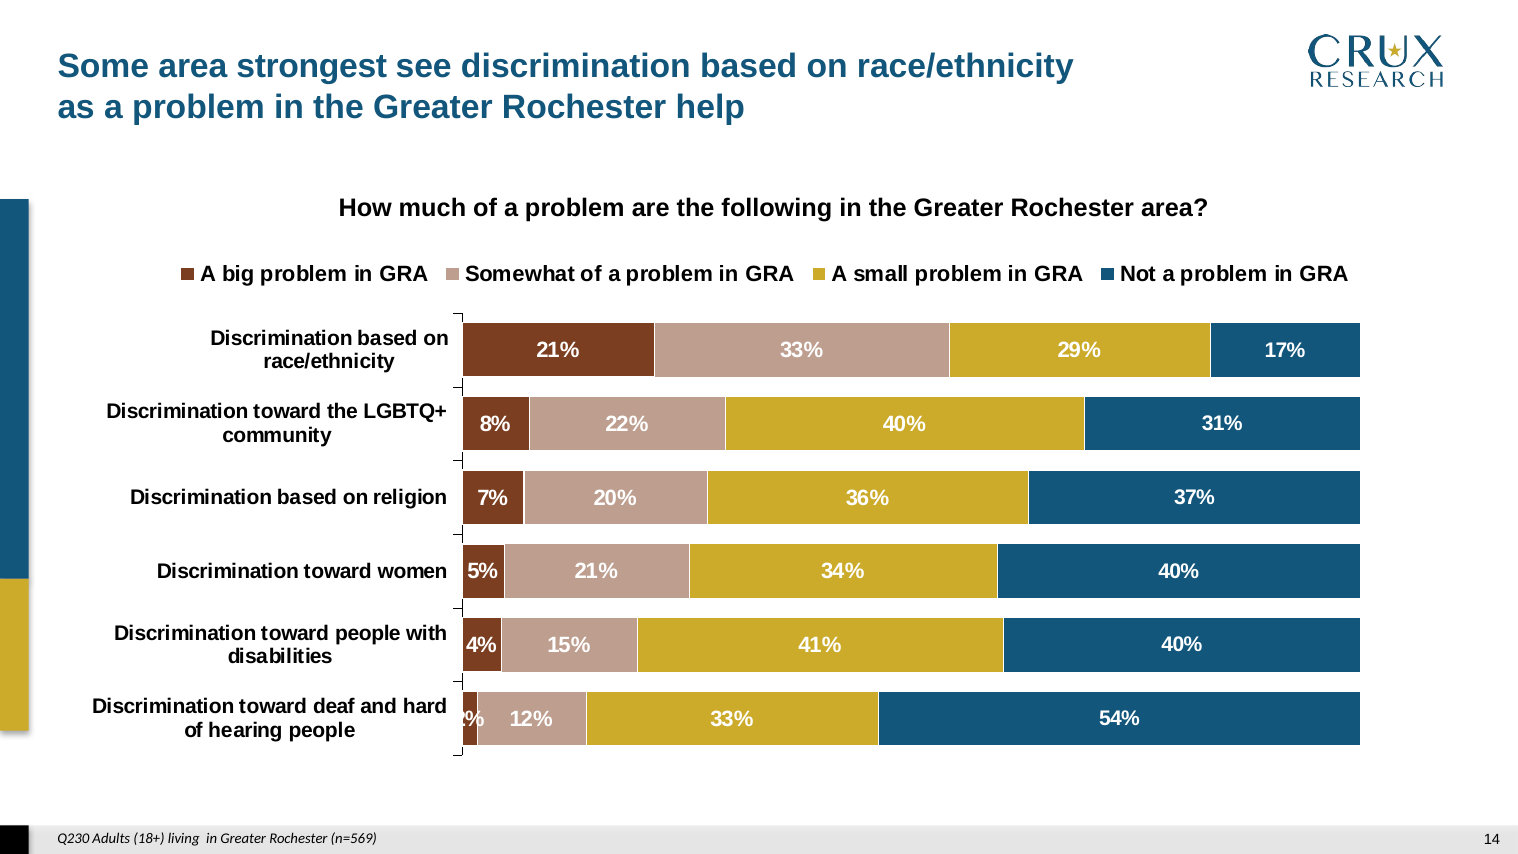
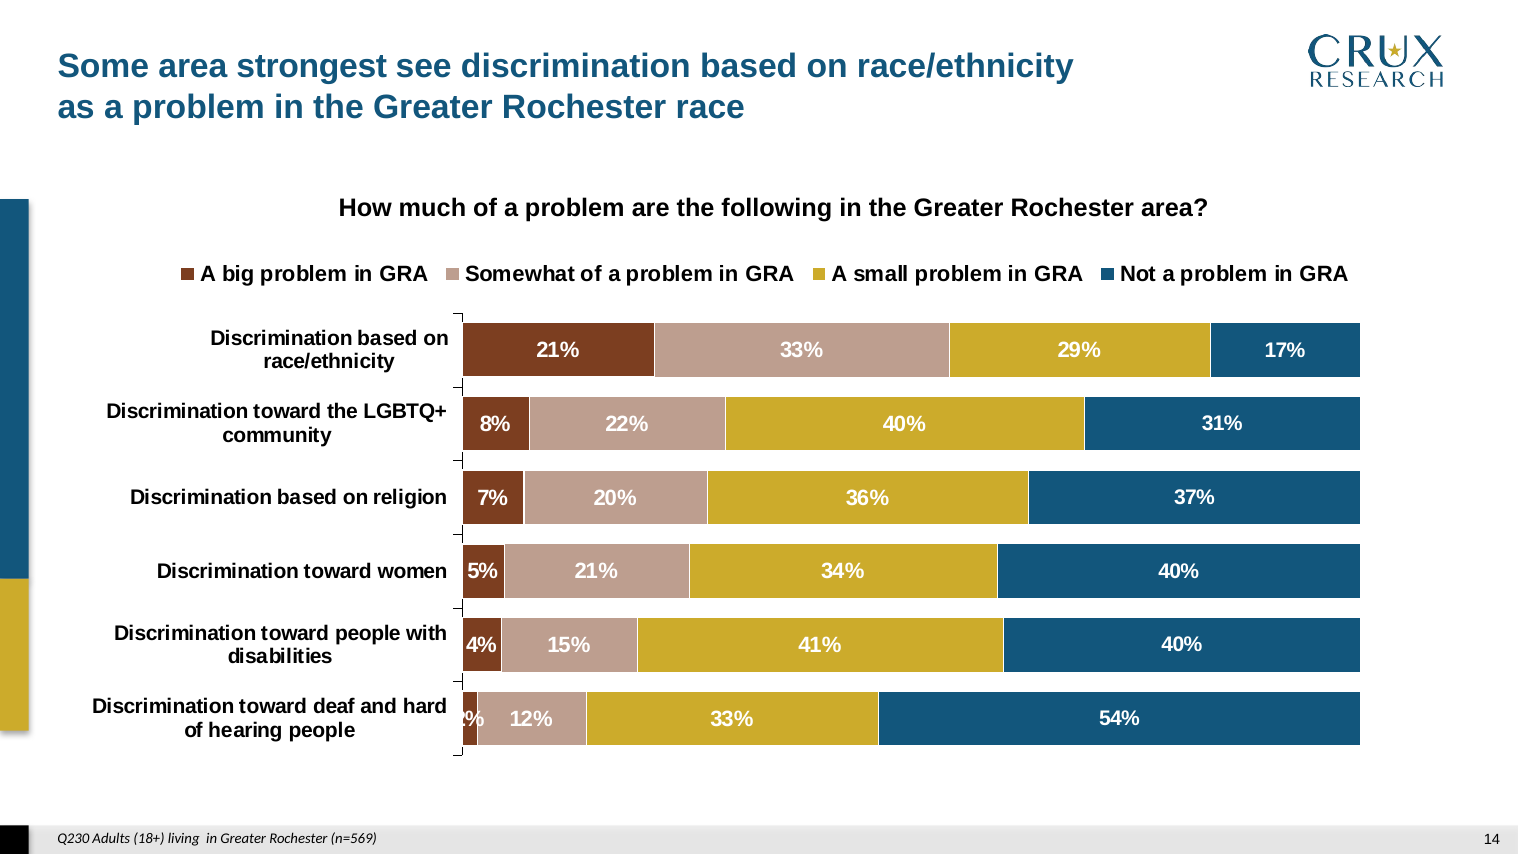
help: help -> race
